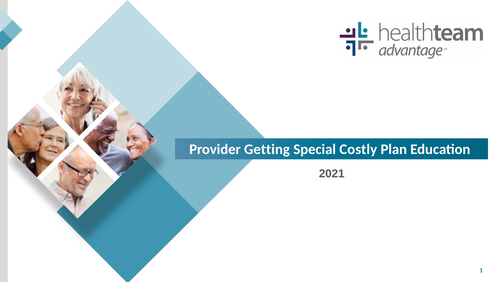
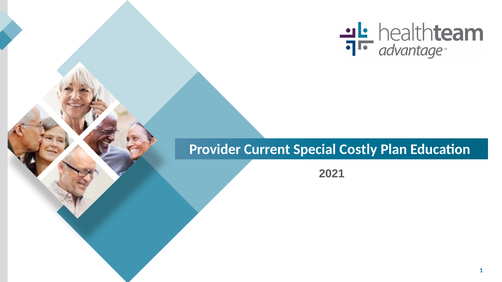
Getting: Getting -> Current
